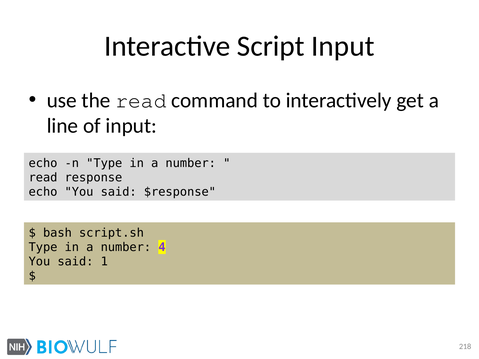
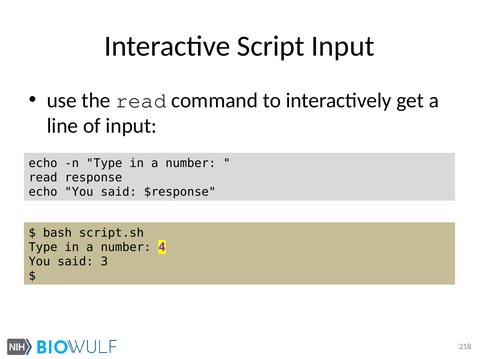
1: 1 -> 3
